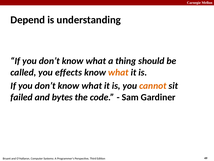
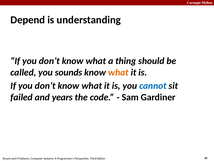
effects: effects -> sounds
cannot colour: orange -> blue
bytes: bytes -> years
